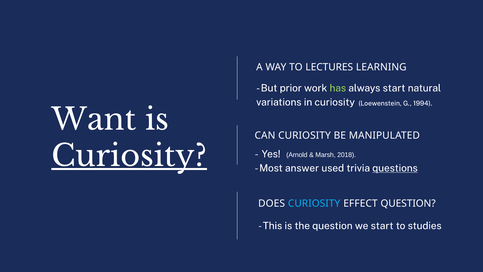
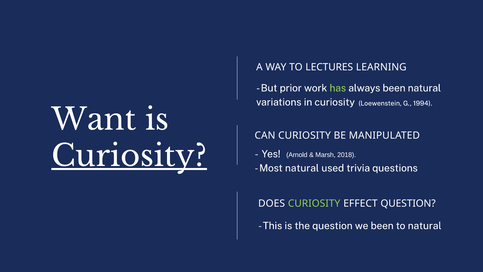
always start: start -> been
Most answer: answer -> natural
questions underline: present -> none
CURIOSITY at (314, 203) colour: light blue -> light green
we start: start -> been
to studies: studies -> natural
